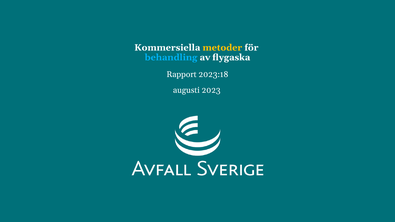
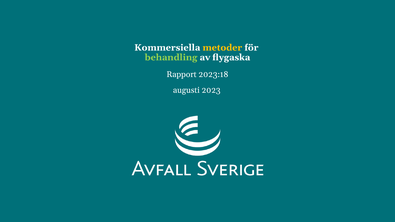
behandling colour: light blue -> light green
